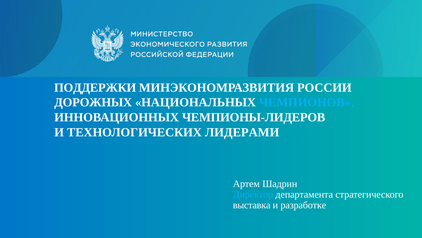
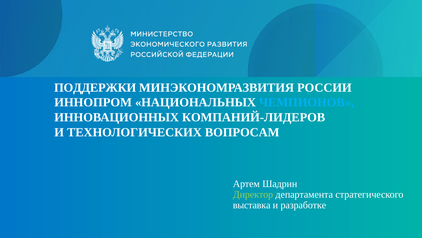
ДОРОЖНЫХ: ДОРОЖНЫХ -> ИННОПРОМ
ЧЕМПИОНЫ-ЛИДЕРОВ: ЧЕМПИОНЫ-ЛИДЕРОВ -> КОМПАНИЙ-ЛИДЕРОВ
ЛИДЕРАМИ: ЛИДЕРАМИ -> ВОПРОСАМ
Директор colour: light blue -> light green
